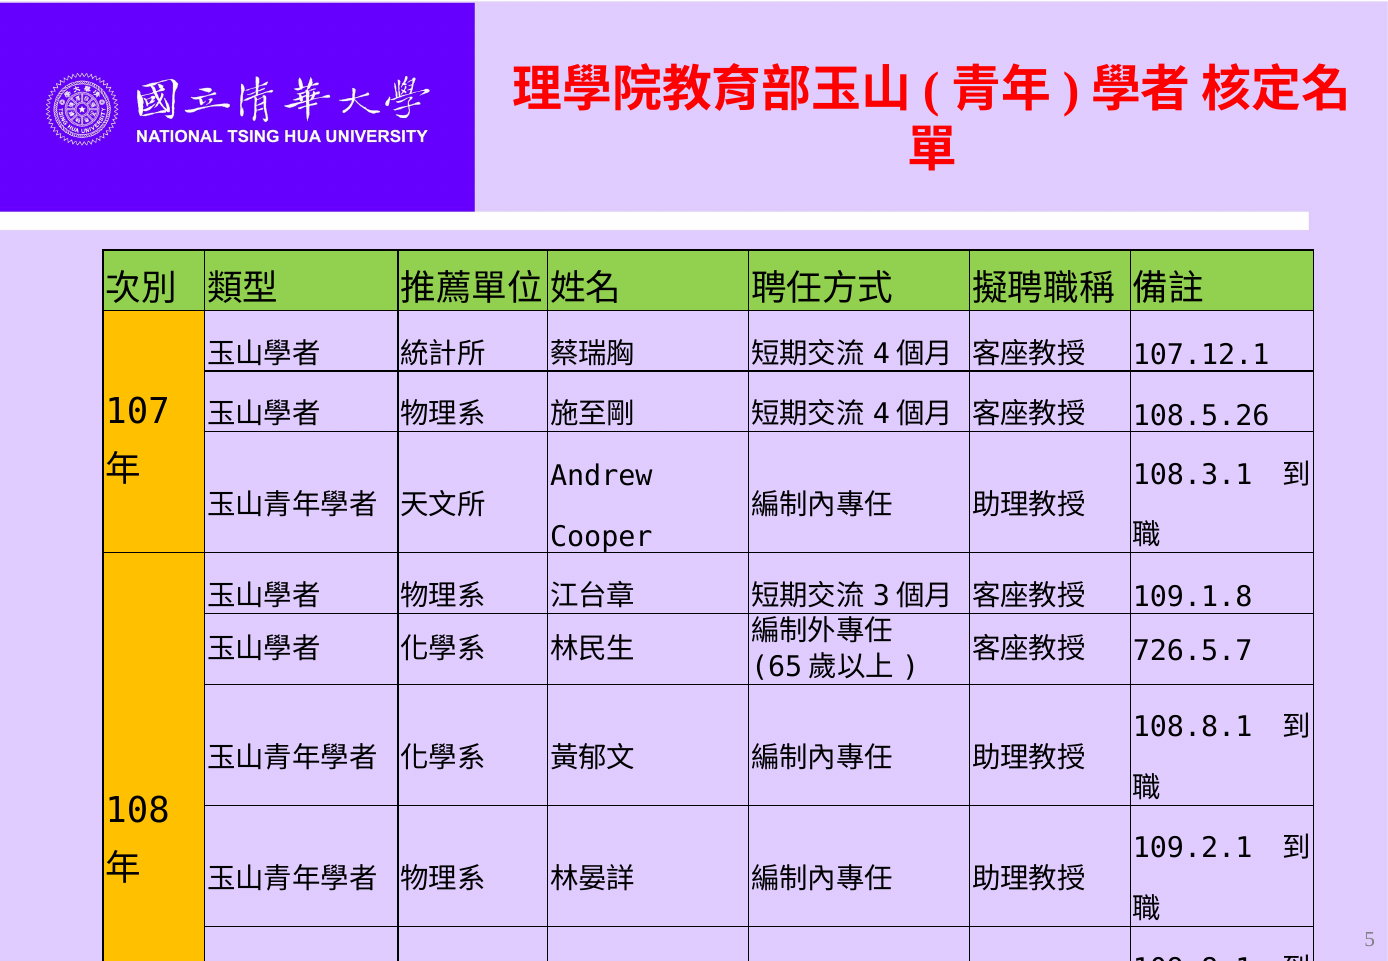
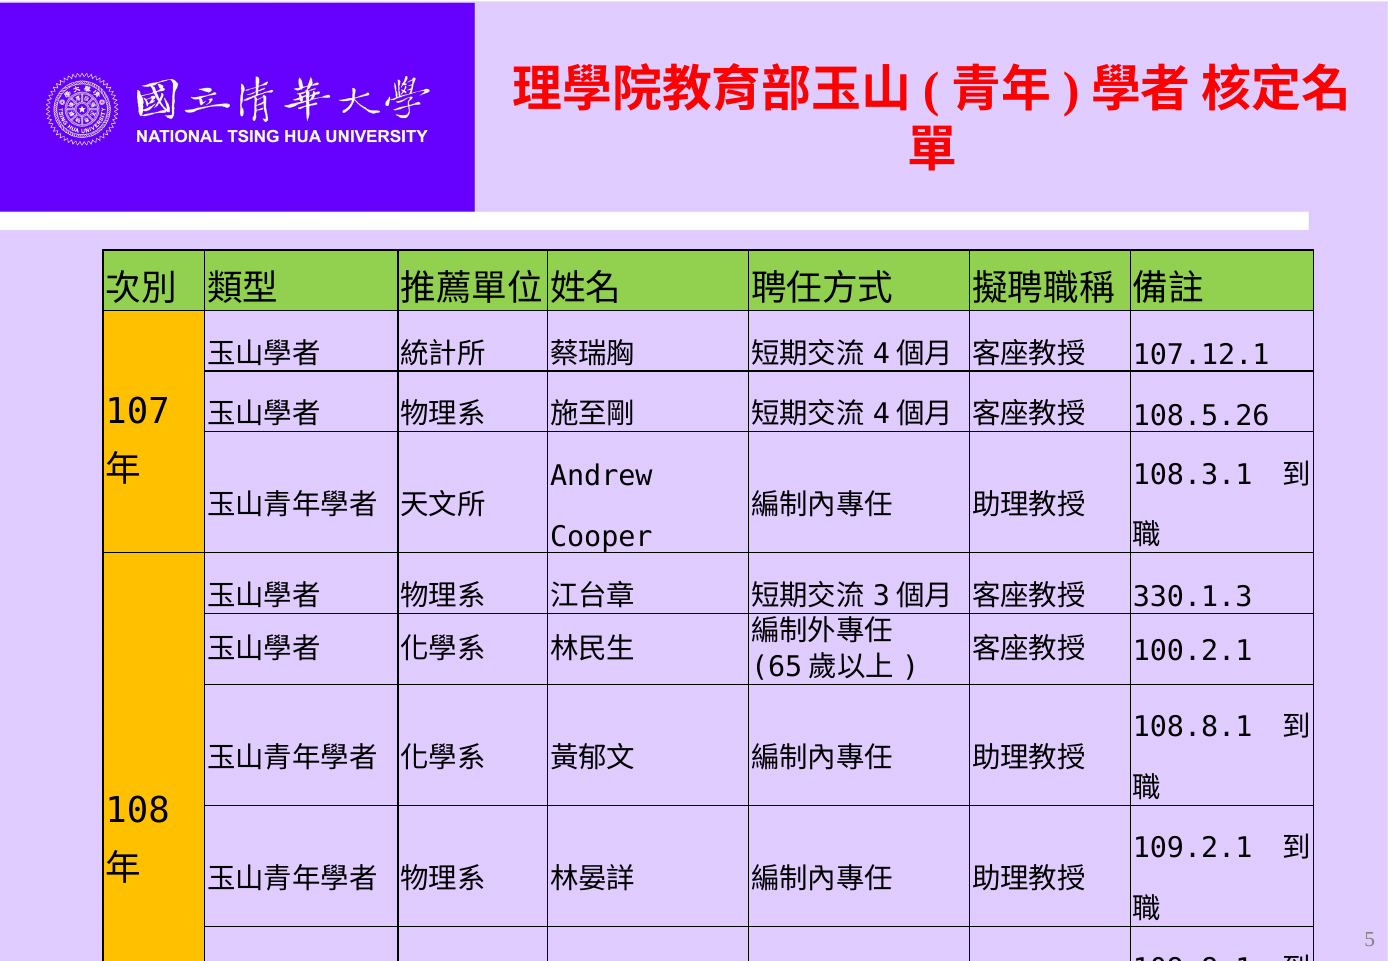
109.1.8: 109.1.8 -> 330.1.3
726.5.7: 726.5.7 -> 100.2.1
